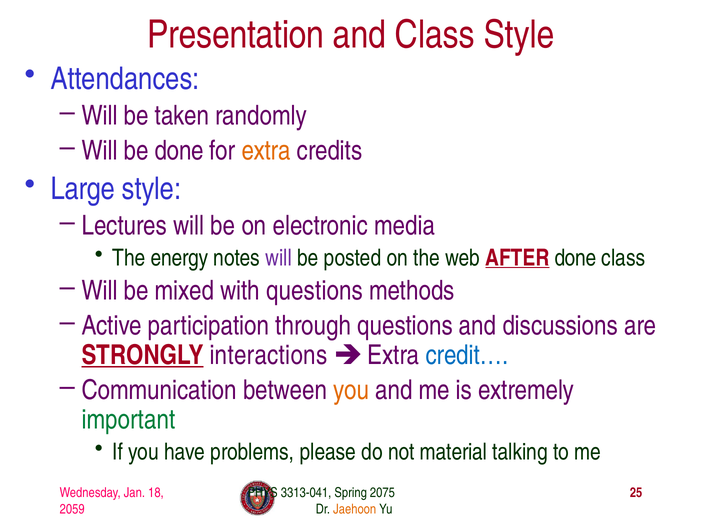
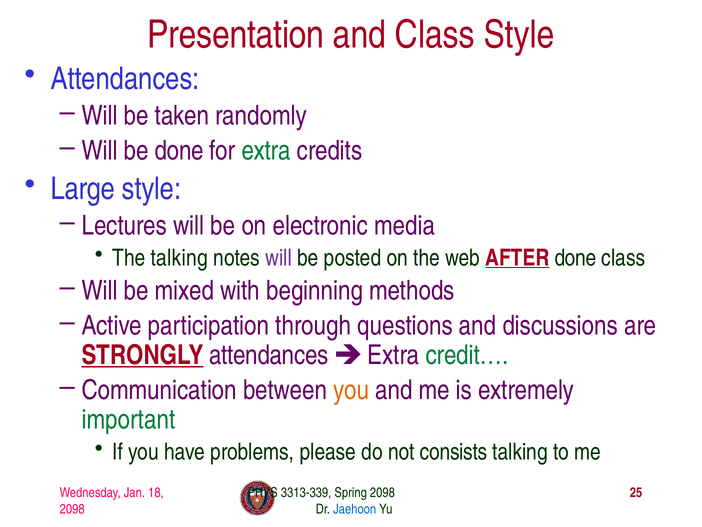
extra at (266, 151) colour: orange -> green
The energy: energy -> talking
with questions: questions -> beginning
STRONGLY interactions: interactions -> attendances
credit… colour: blue -> green
material: material -> consists
3313-041: 3313-041 -> 3313-339
Spring 2075: 2075 -> 2098
2059 at (72, 509): 2059 -> 2098
Jaehoon colour: orange -> blue
